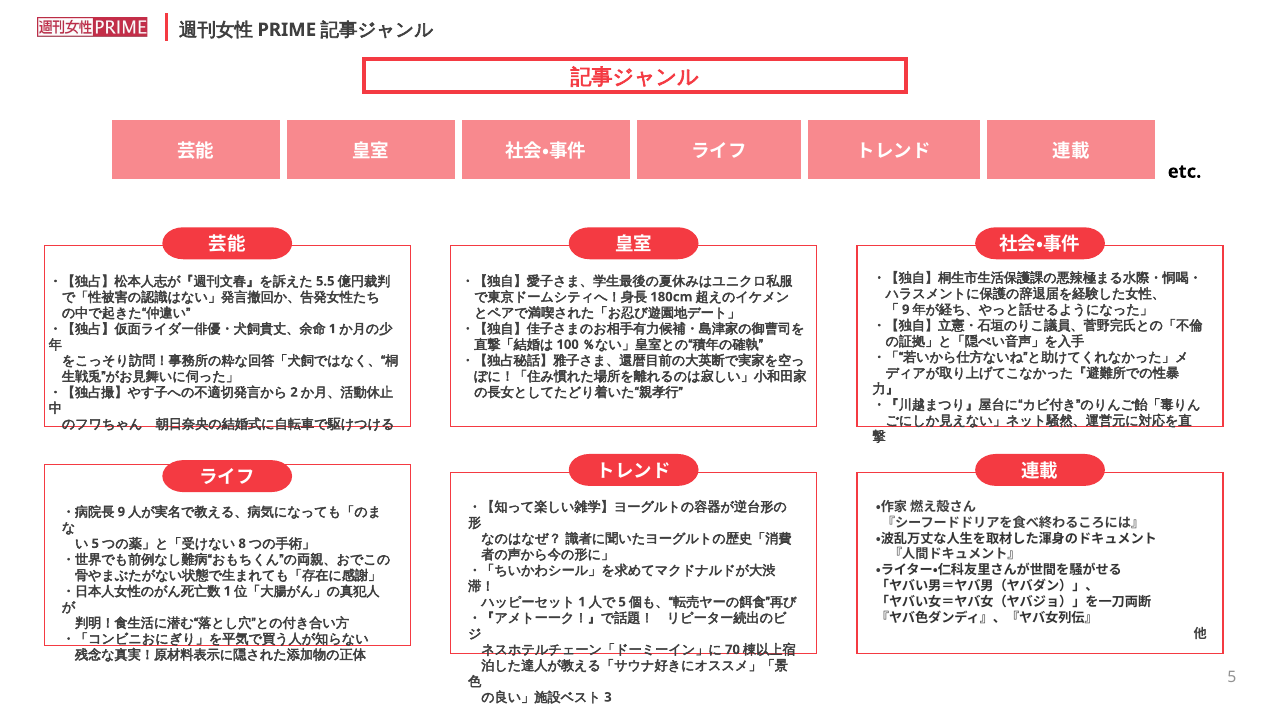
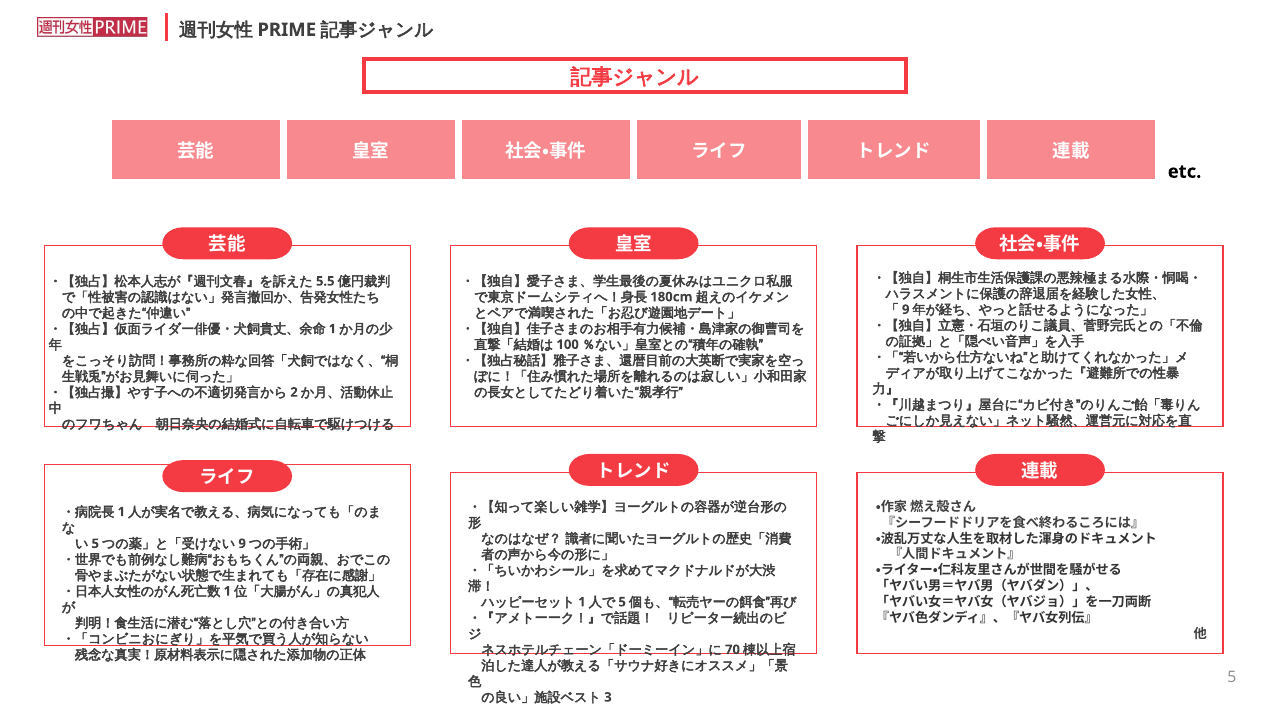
9 at (121, 512): 9 -> 1
8 at (242, 543): 8 -> 9
